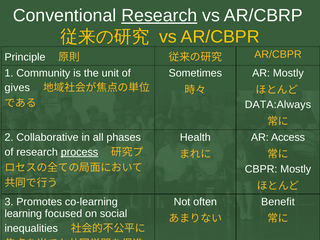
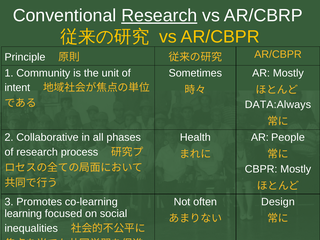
gives: gives -> intent
Access: Access -> People
process underline: present -> none
Benefit: Benefit -> Design
